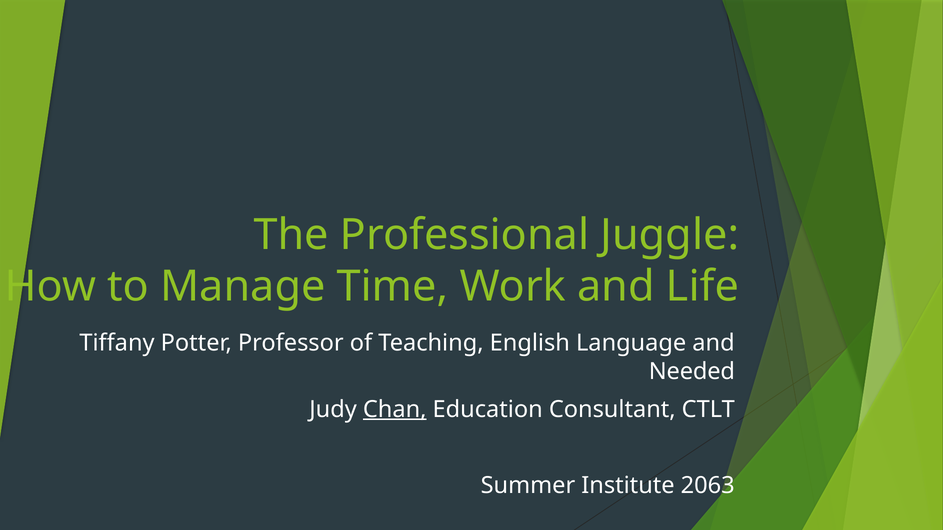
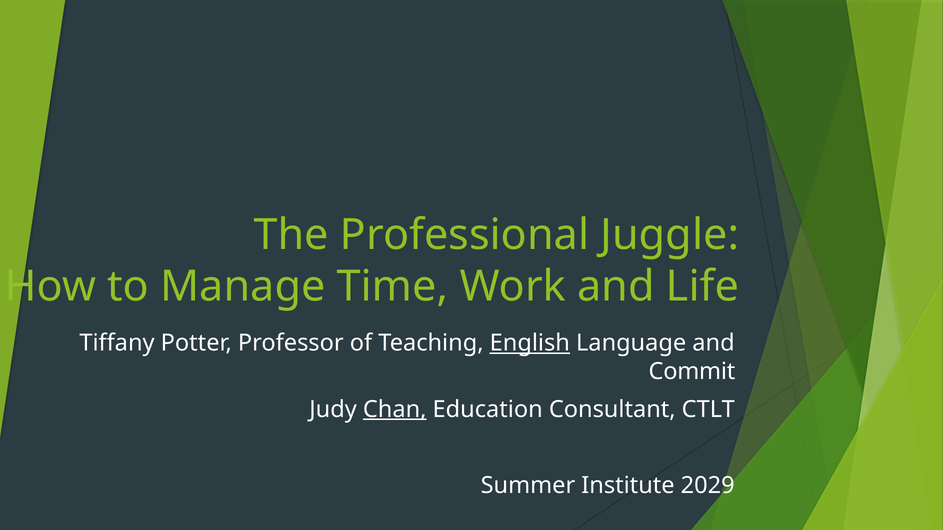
English underline: none -> present
Needed: Needed -> Commit
2063: 2063 -> 2029
